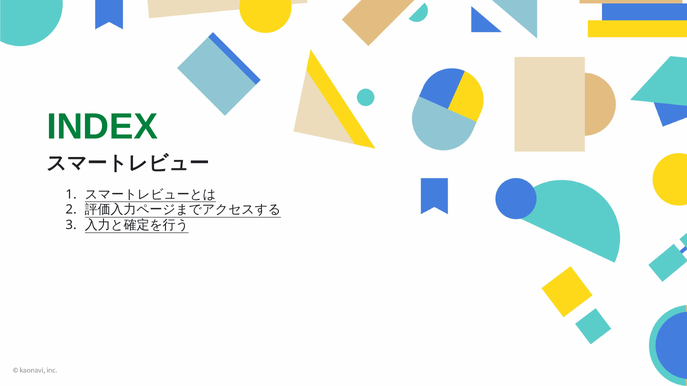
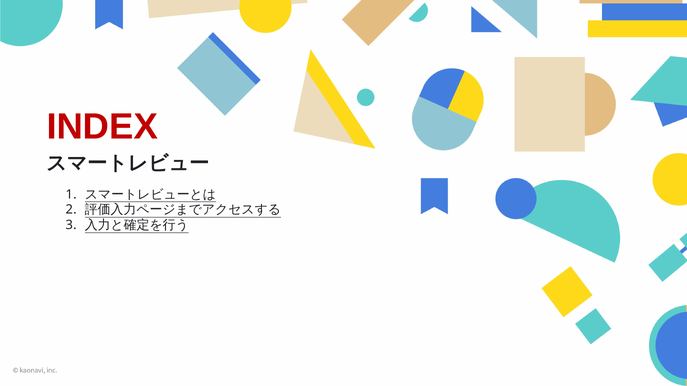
INDEX colour: green -> red
